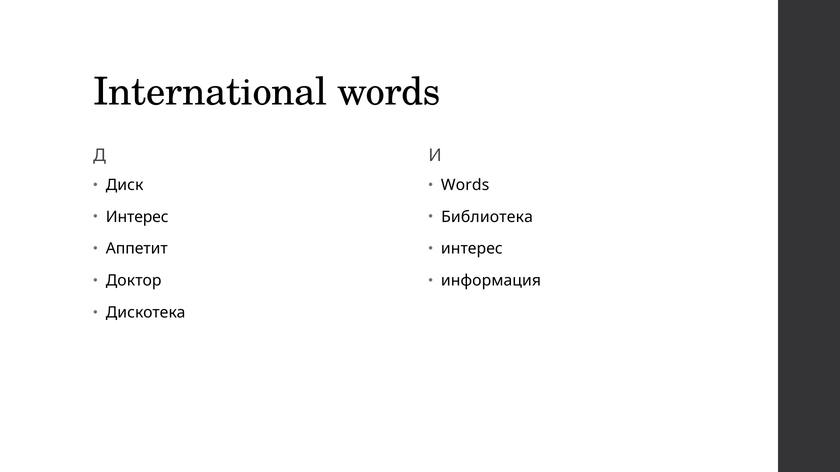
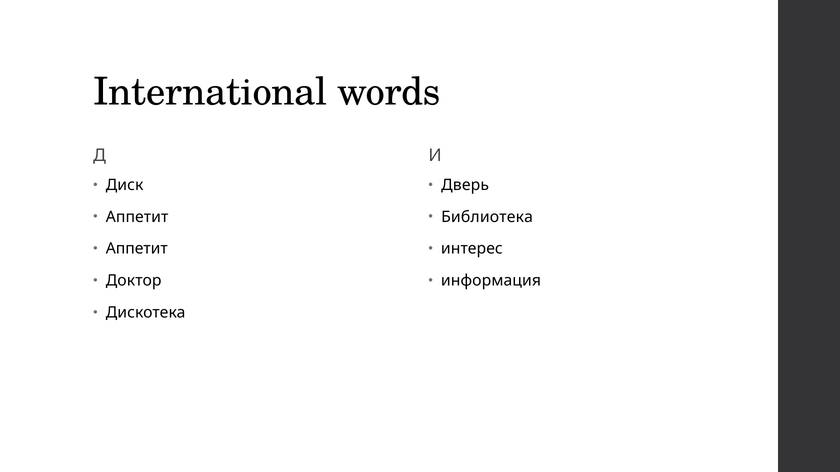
Words at (465, 185): Words -> Дверь
Интерес at (137, 217): Интерес -> Аппетит
